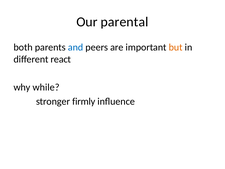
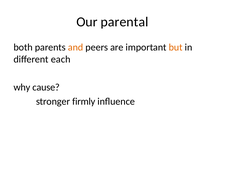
and colour: blue -> orange
react: react -> each
while: while -> cause
